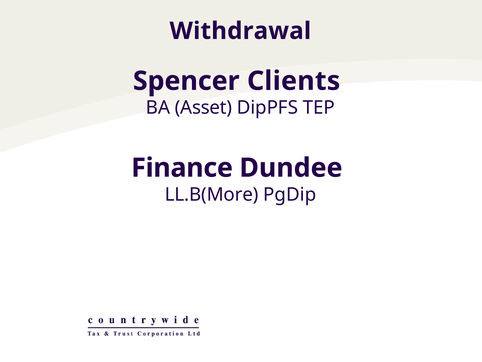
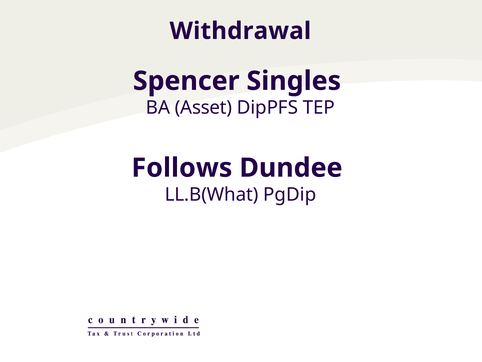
Clients: Clients -> Singles
Finance: Finance -> Follows
LL.B(More: LL.B(More -> LL.B(What
